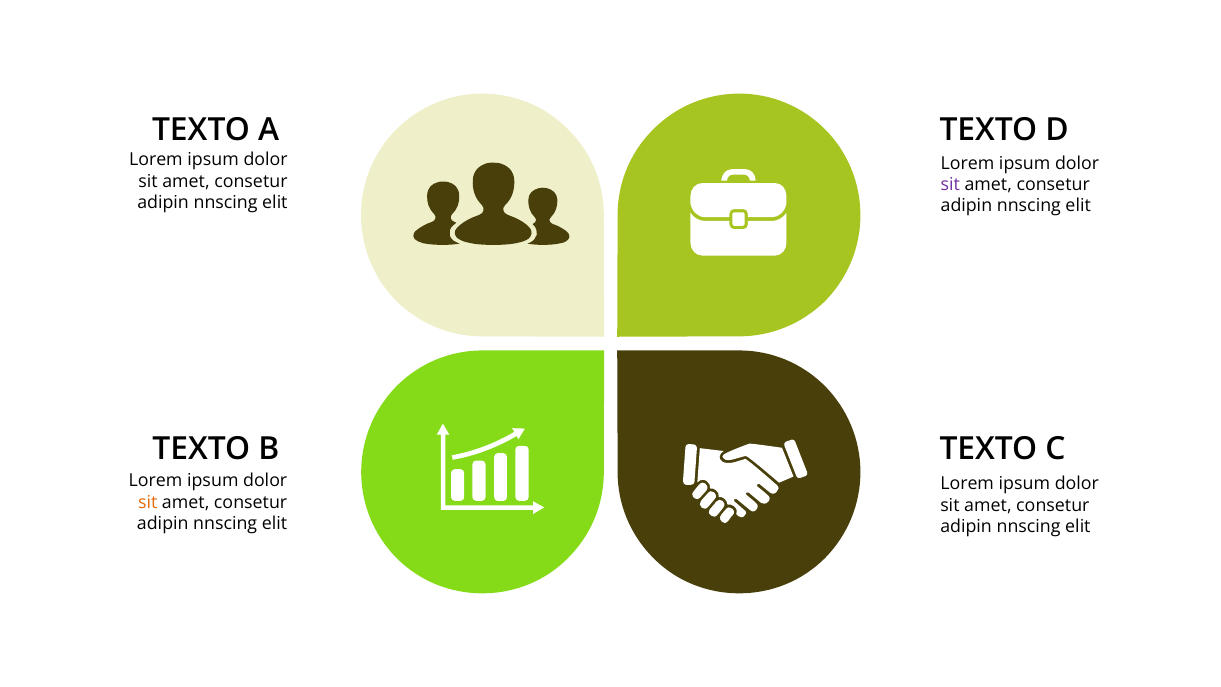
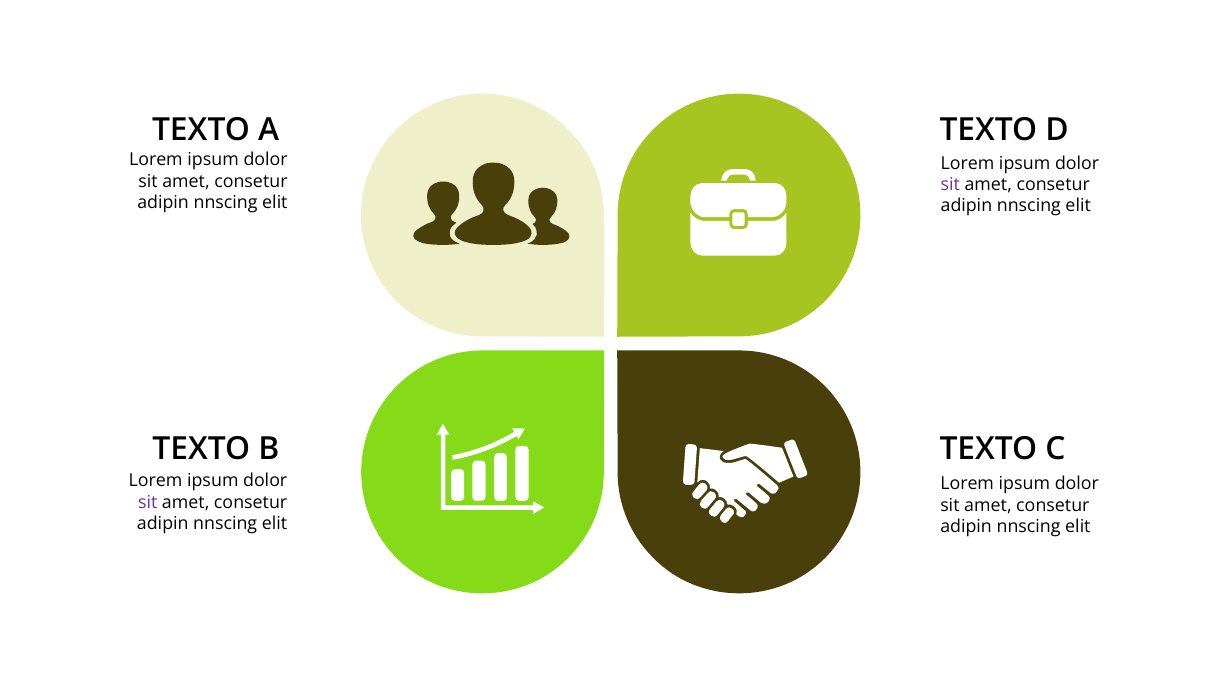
sit at (148, 502) colour: orange -> purple
